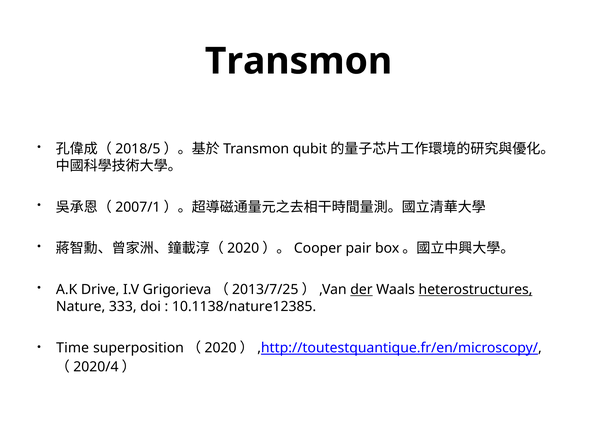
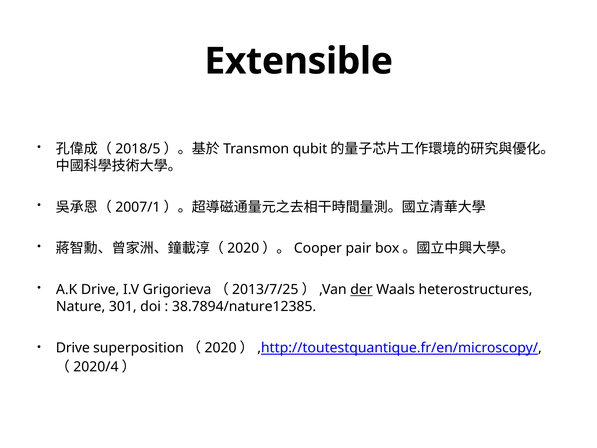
Transmon at (299, 61): Transmon -> Extensible
heterostructures underline: present -> none
333: 333 -> 301
10.1138/nature12385: 10.1138/nature12385 -> 38.7894/nature12385
Time at (73, 348): Time -> Drive
